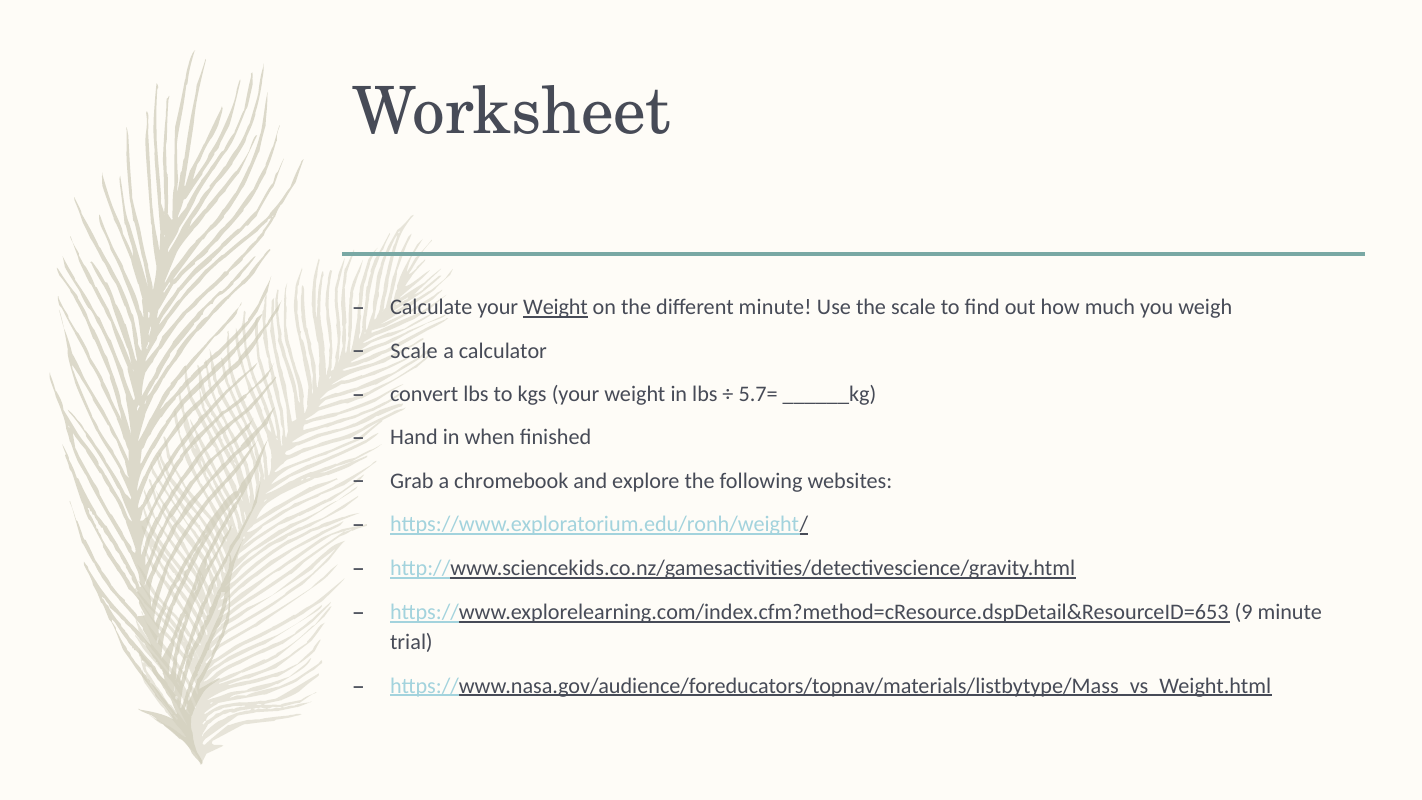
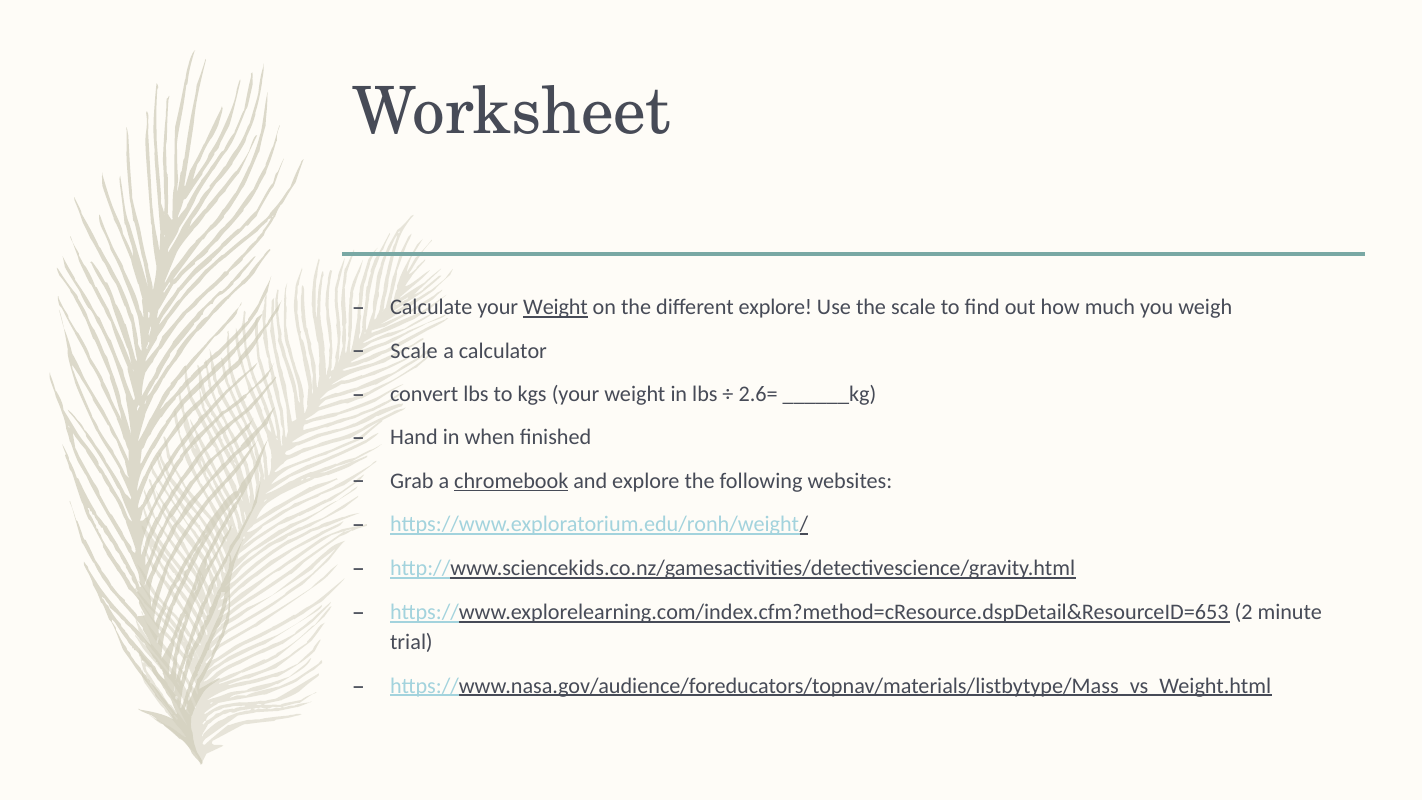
different minute: minute -> explore
5.7=: 5.7= -> 2.6=
chromebook underline: none -> present
9: 9 -> 2
